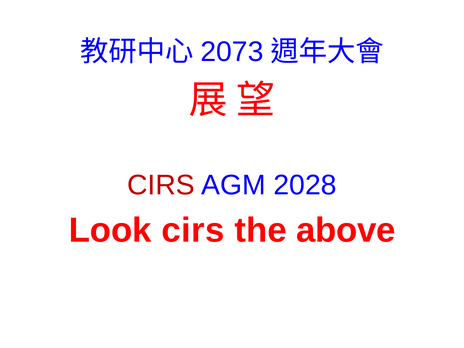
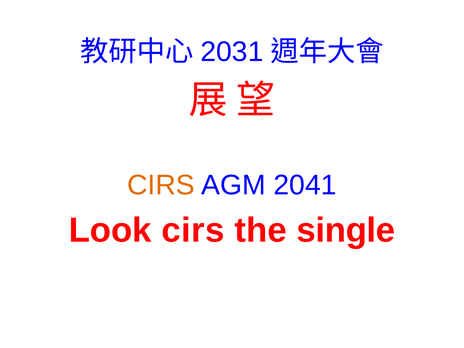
2073: 2073 -> 2031
CIRS at (161, 185) colour: red -> orange
2028: 2028 -> 2041
above: above -> single
